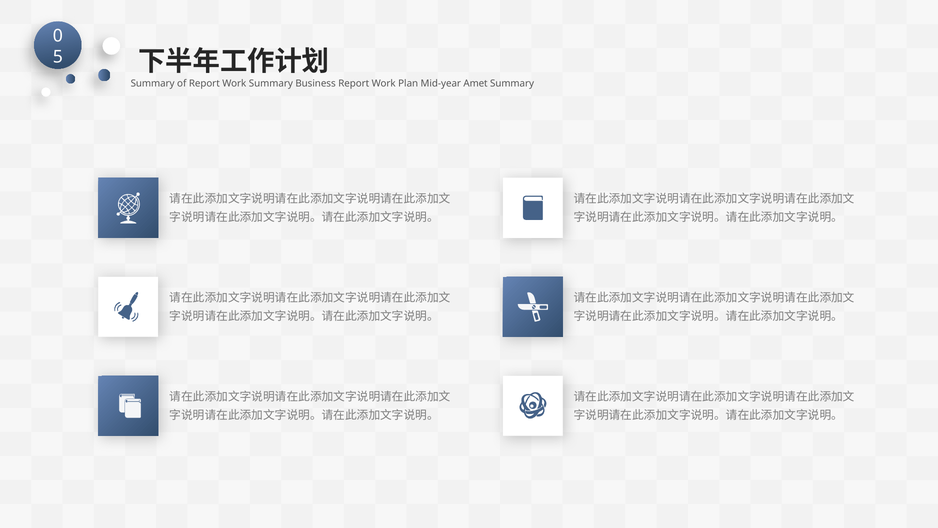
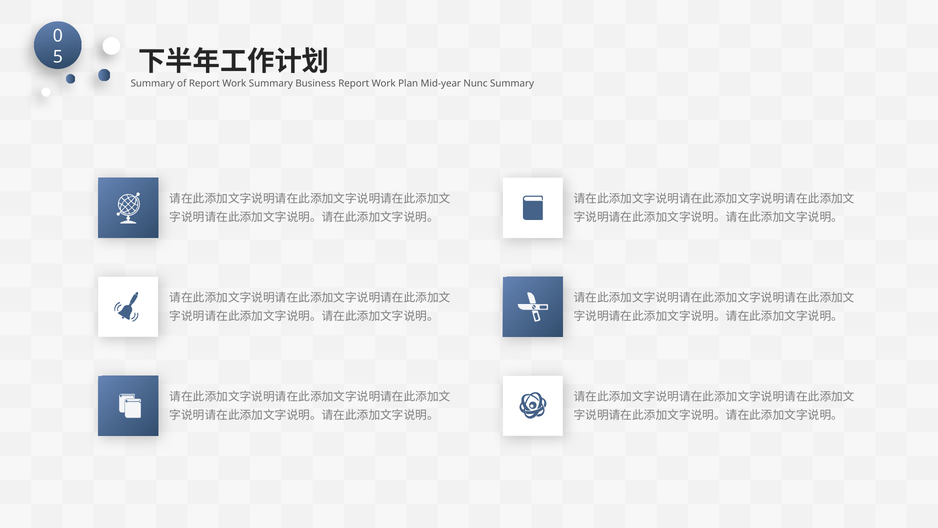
Amet: Amet -> Nunc
